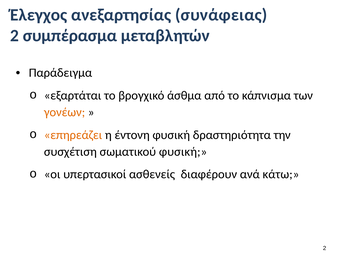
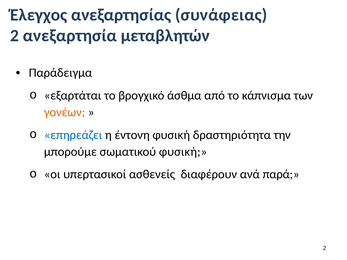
συμπέρασμα: συμπέρασμα -> ανεξαρτησία
επηρεάζει colour: orange -> blue
συσχέτιση: συσχέτιση -> μπορούμε
κάτω: κάτω -> παρά
